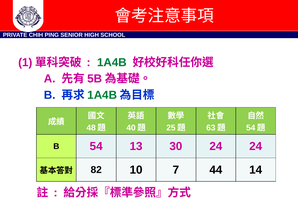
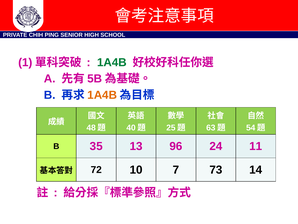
1A4B at (102, 95) colour: green -> orange
54: 54 -> 35
30: 30 -> 96
24 24: 24 -> 11
82: 82 -> 72
44: 44 -> 73
